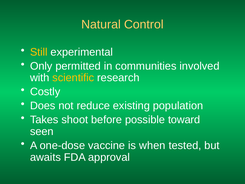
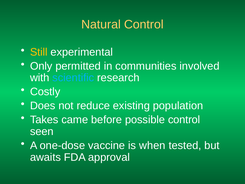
scientific colour: yellow -> light blue
shoot: shoot -> came
possible toward: toward -> control
